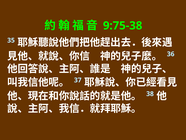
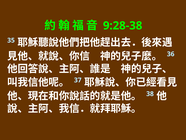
9:75-38: 9:75-38 -> 9:28-38
